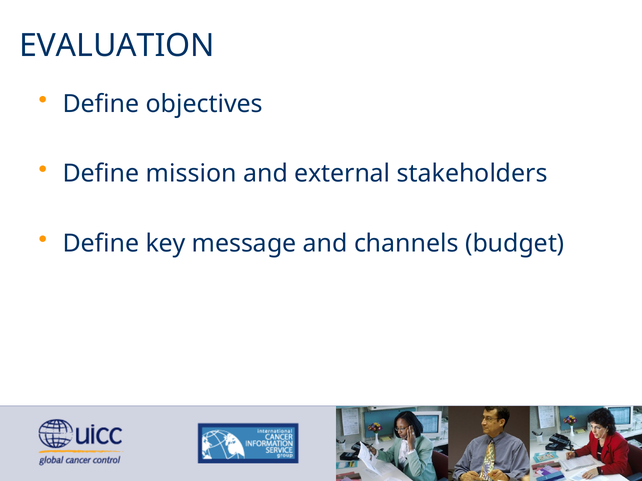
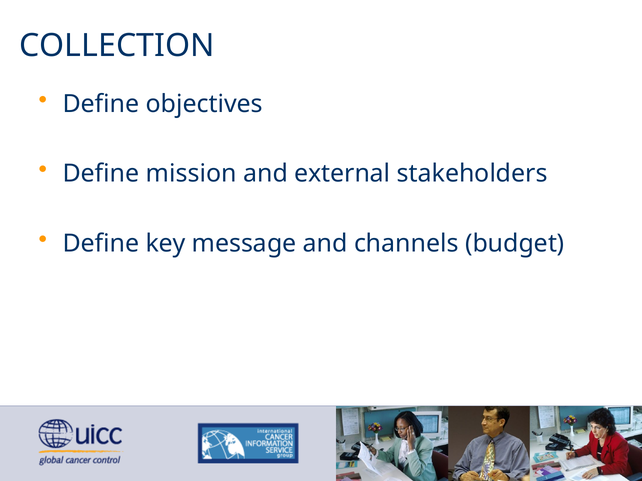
EVALUATION: EVALUATION -> COLLECTION
